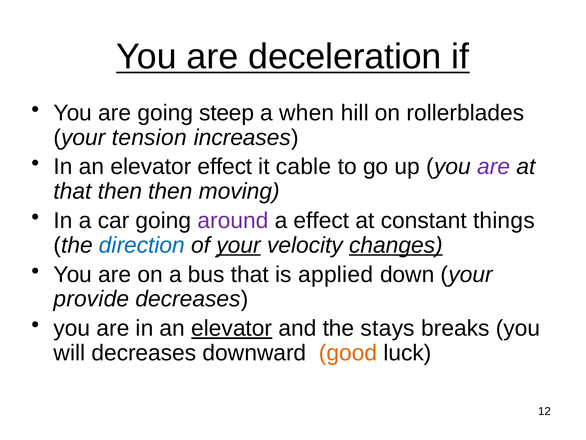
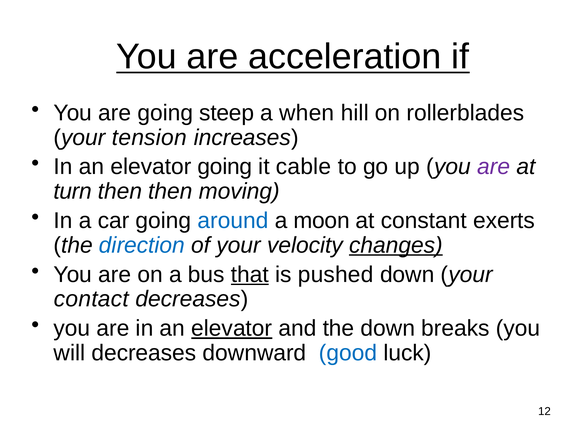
deceleration: deceleration -> acceleration
elevator effect: effect -> going
that at (73, 191): that -> turn
around colour: purple -> blue
a effect: effect -> moon
things: things -> exerts
your at (239, 245) underline: present -> none
that at (250, 274) underline: none -> present
applied: applied -> pushed
provide: provide -> contact
the stays: stays -> down
good colour: orange -> blue
